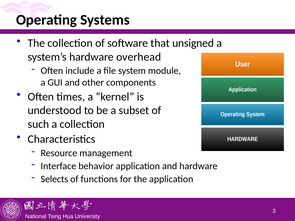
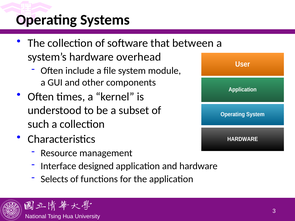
unsigned: unsigned -> between
behavior: behavior -> designed
